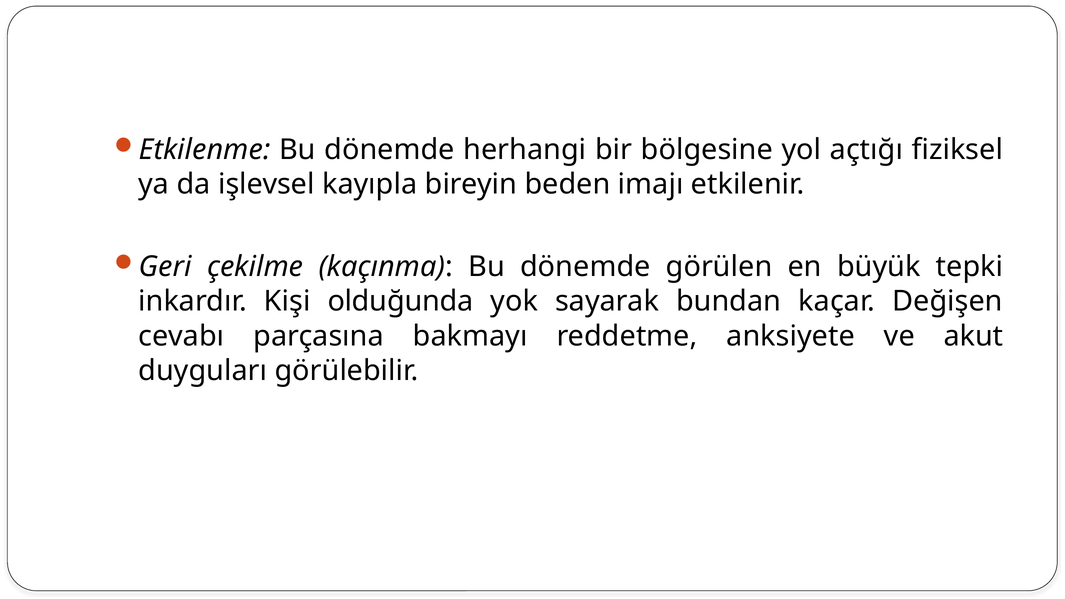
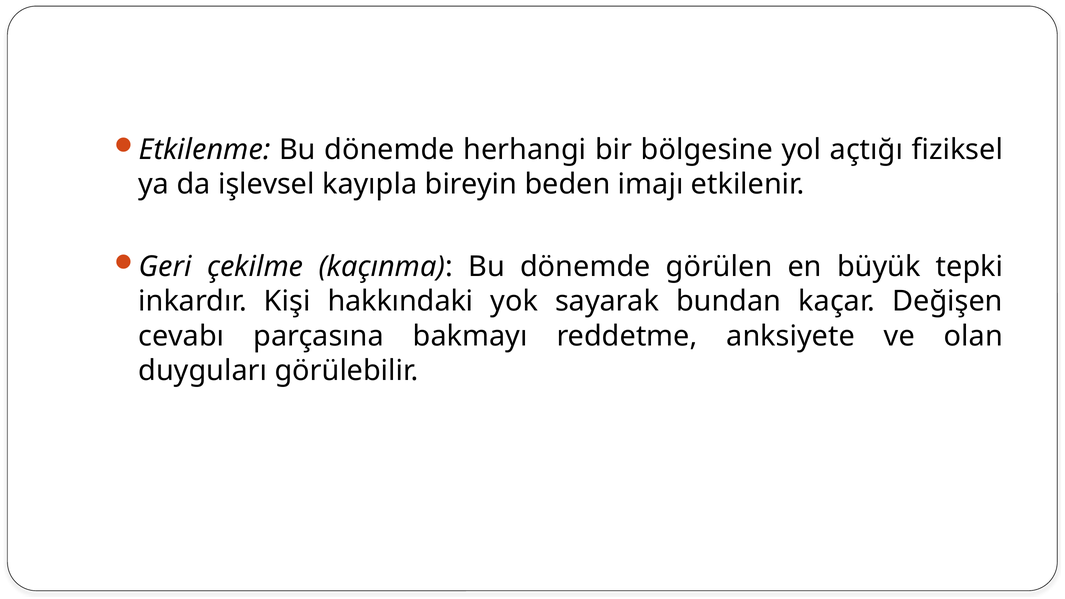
olduğunda: olduğunda -> hakkındaki
akut: akut -> olan
